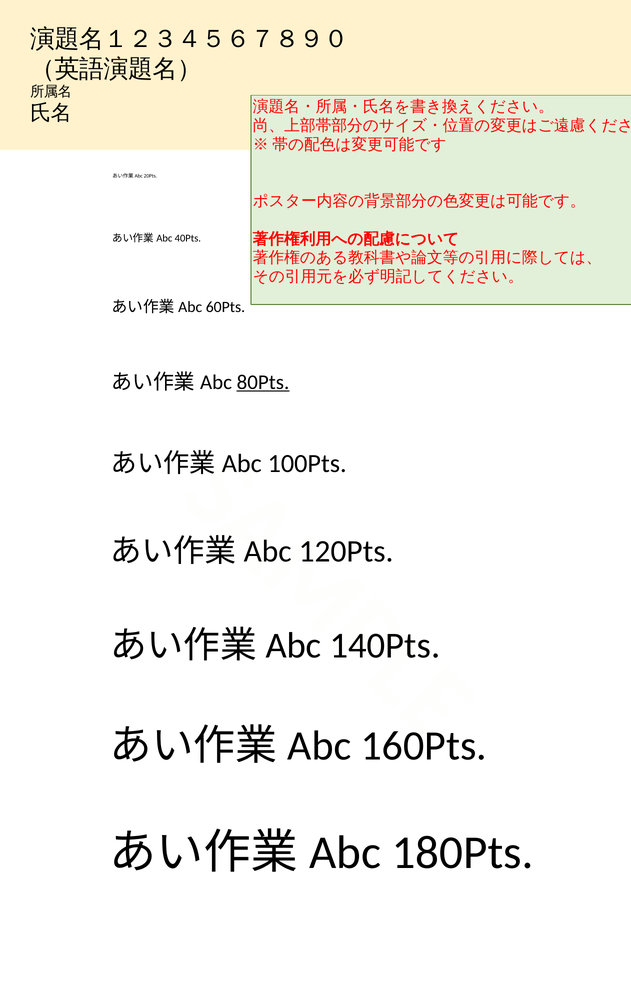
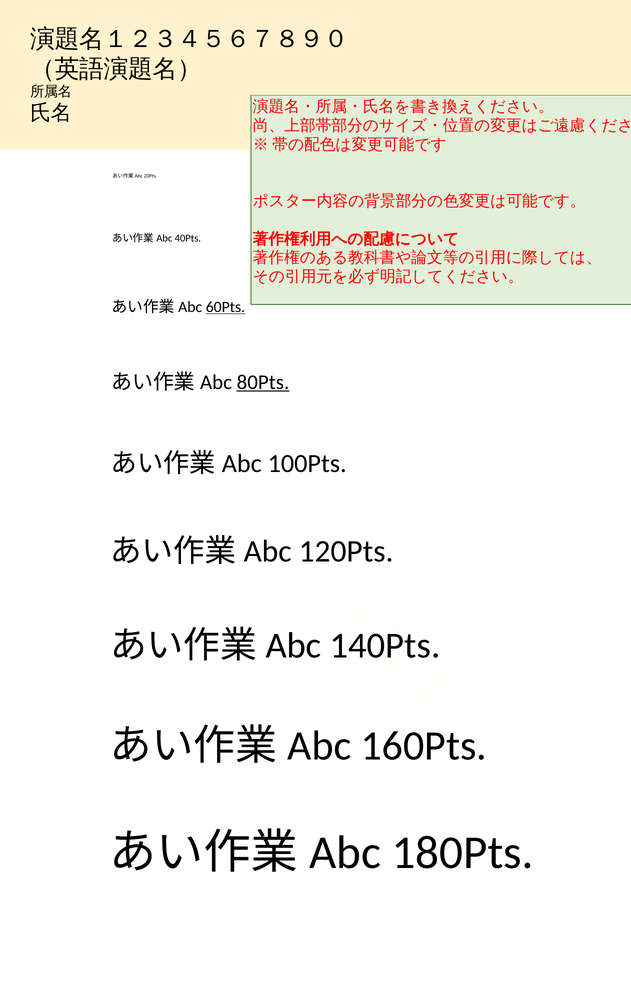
60Pts underline: none -> present
